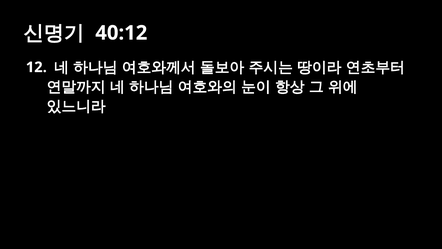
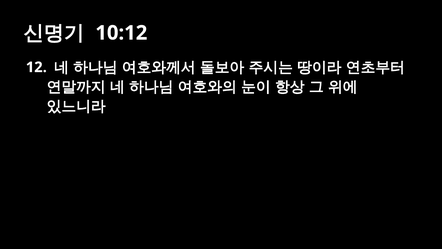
40:12: 40:12 -> 10:12
